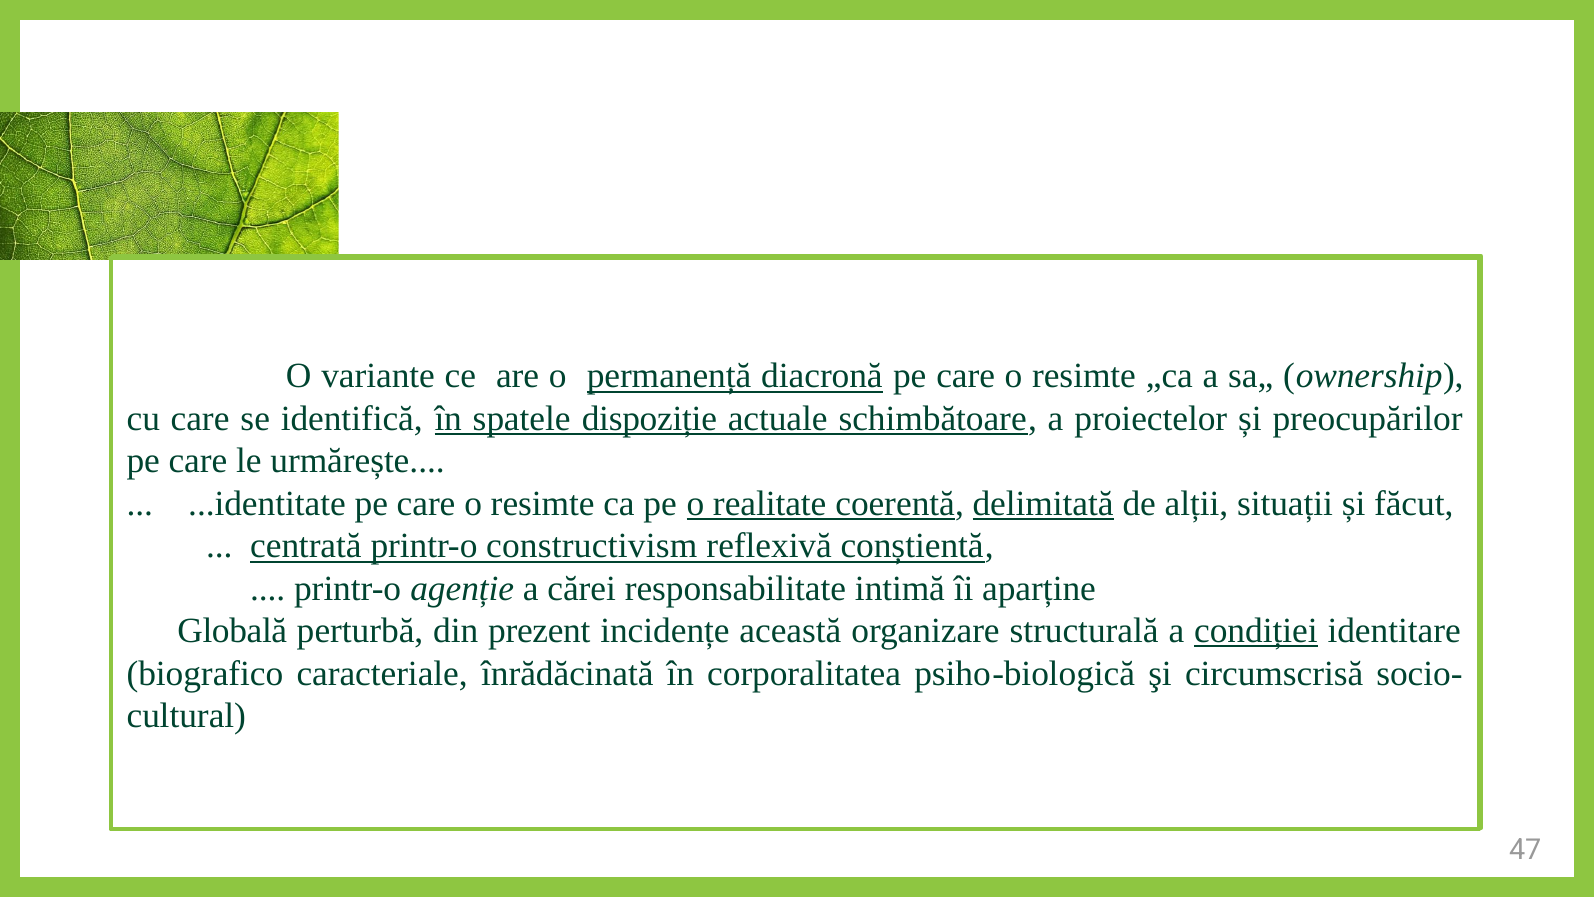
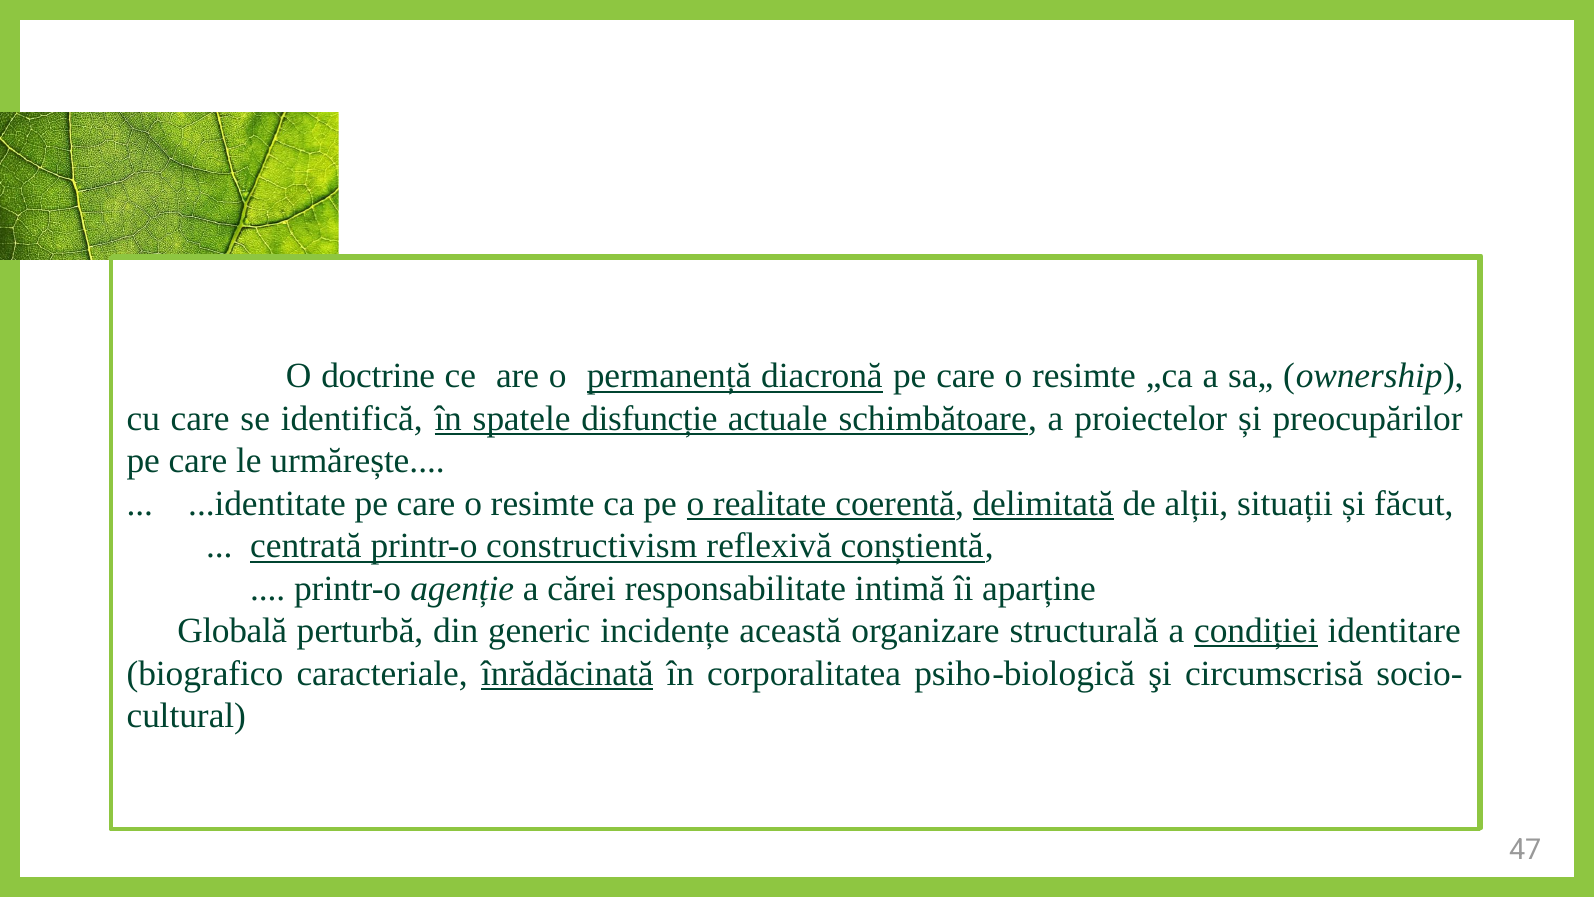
variante: variante -> doctrine
dispoziție: dispoziție -> disfuncție
prezent: prezent -> generic
înrădăcinată underline: none -> present
